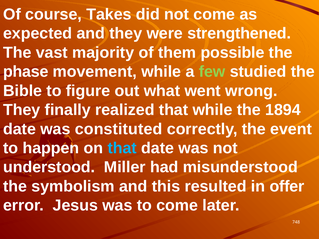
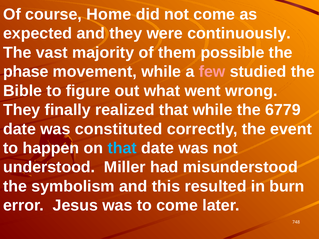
Takes: Takes -> Home
strengthened: strengthened -> continuously
few colour: light green -> pink
1894: 1894 -> 6779
offer: offer -> burn
